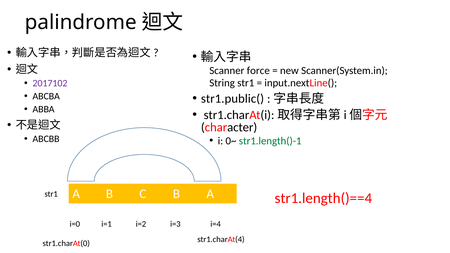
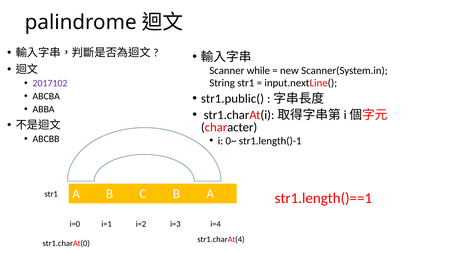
force: force -> while
str1.length()-1 colour: green -> black
str1.length()==4: str1.length()==4 -> str1.length()==1
